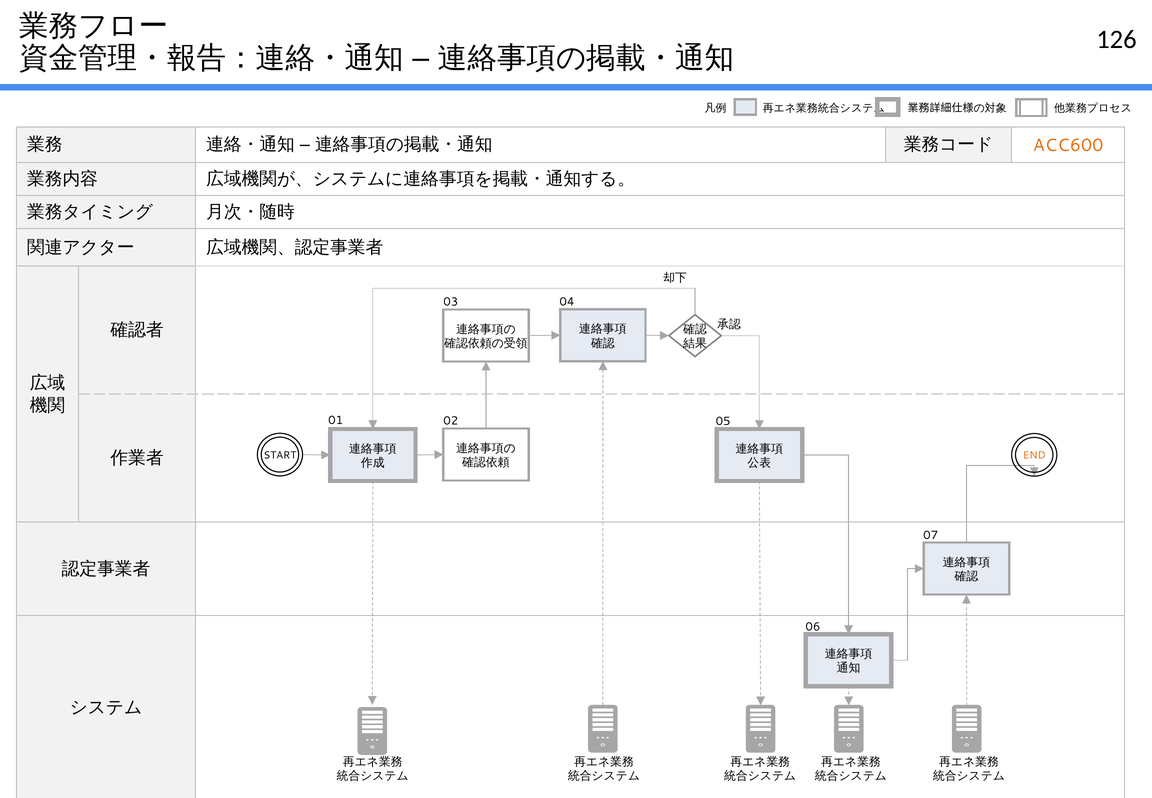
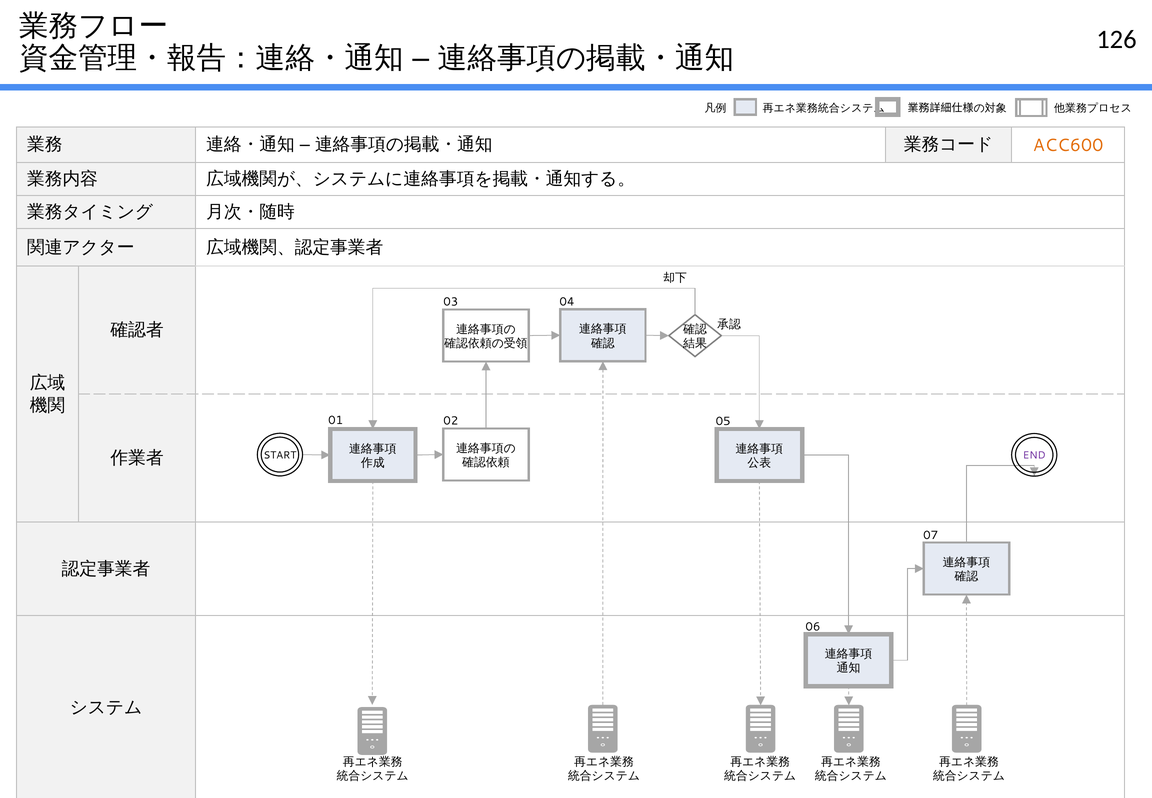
END colour: orange -> purple
